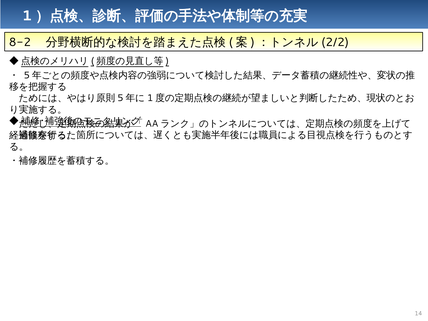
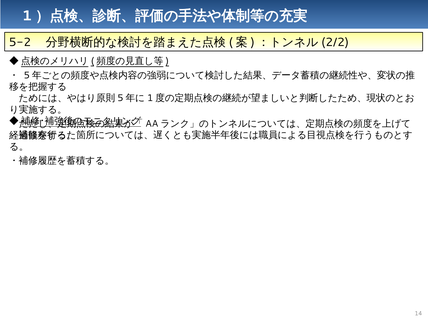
8-2: 8-2 -> 5-2
